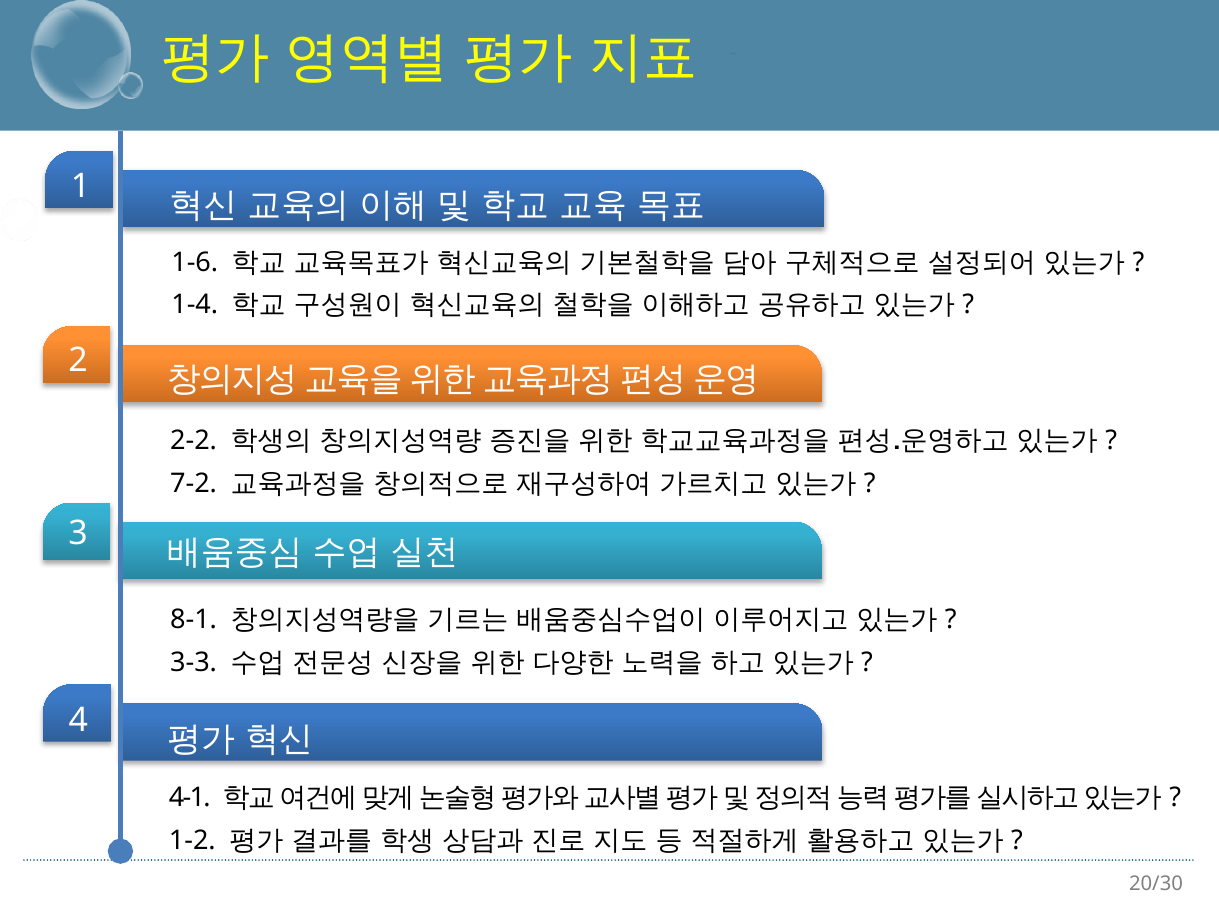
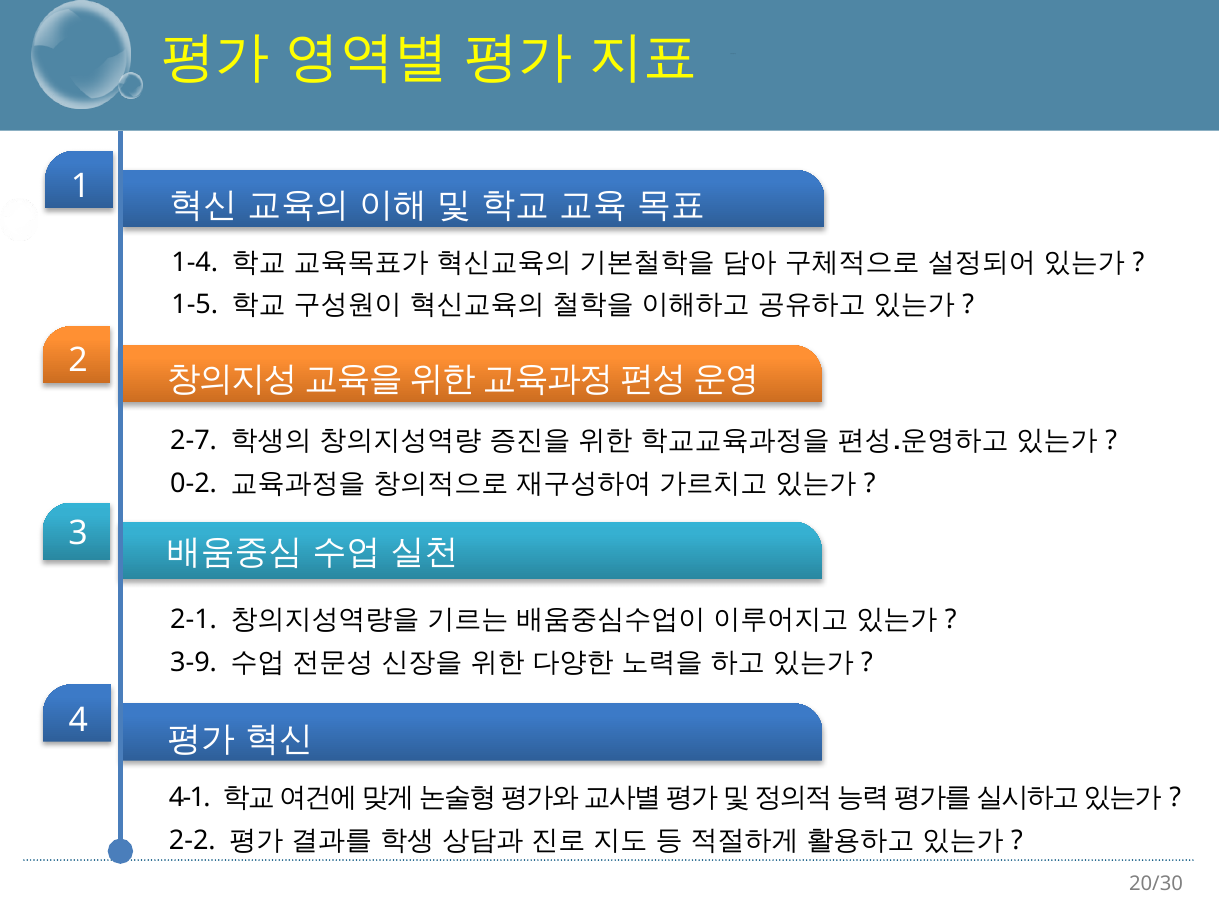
1-6: 1-6 -> 1-4
1-4: 1-4 -> 1-5
2-2: 2-2 -> 2-7
7-2: 7-2 -> 0-2
8-1: 8-1 -> 2-1
3-3: 3-3 -> 3-9
1-2: 1-2 -> 2-2
